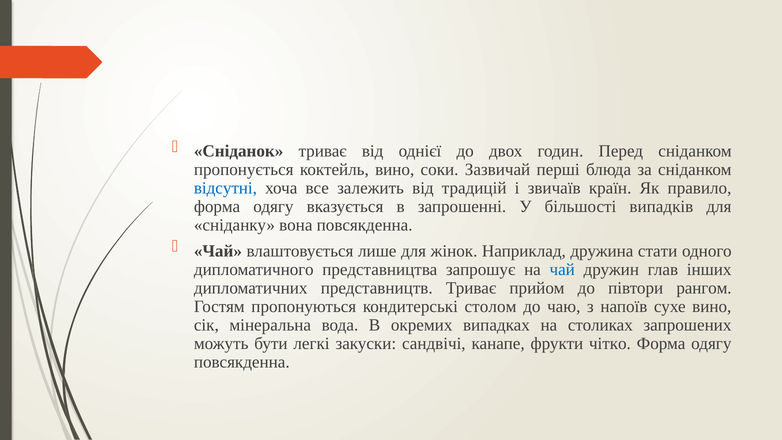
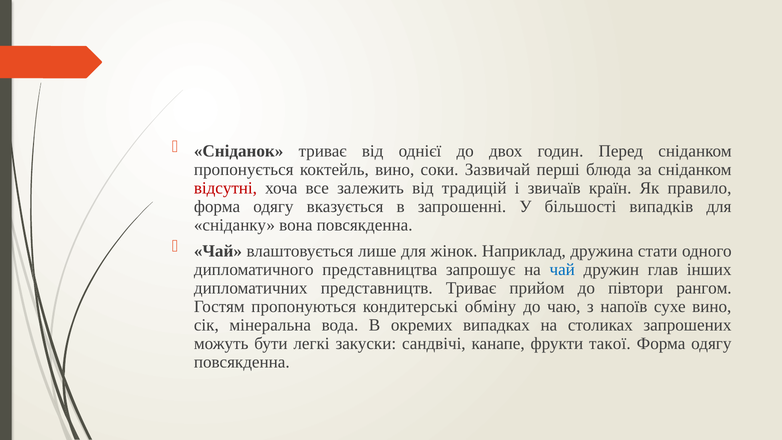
відсутні colour: blue -> red
столом: столом -> обміну
чітко: чітко -> такої
